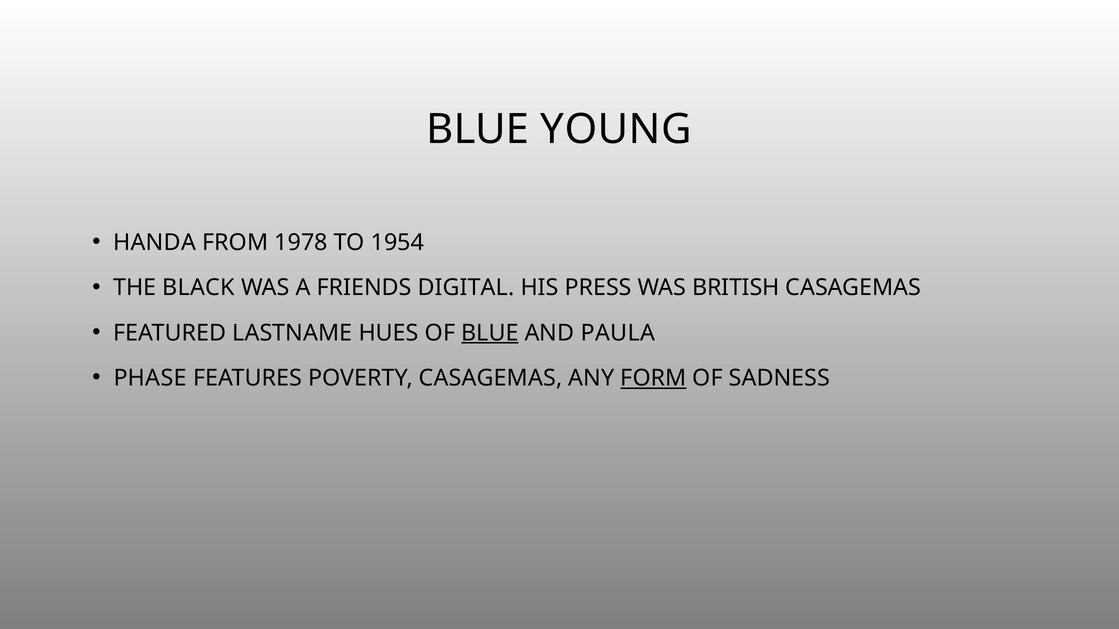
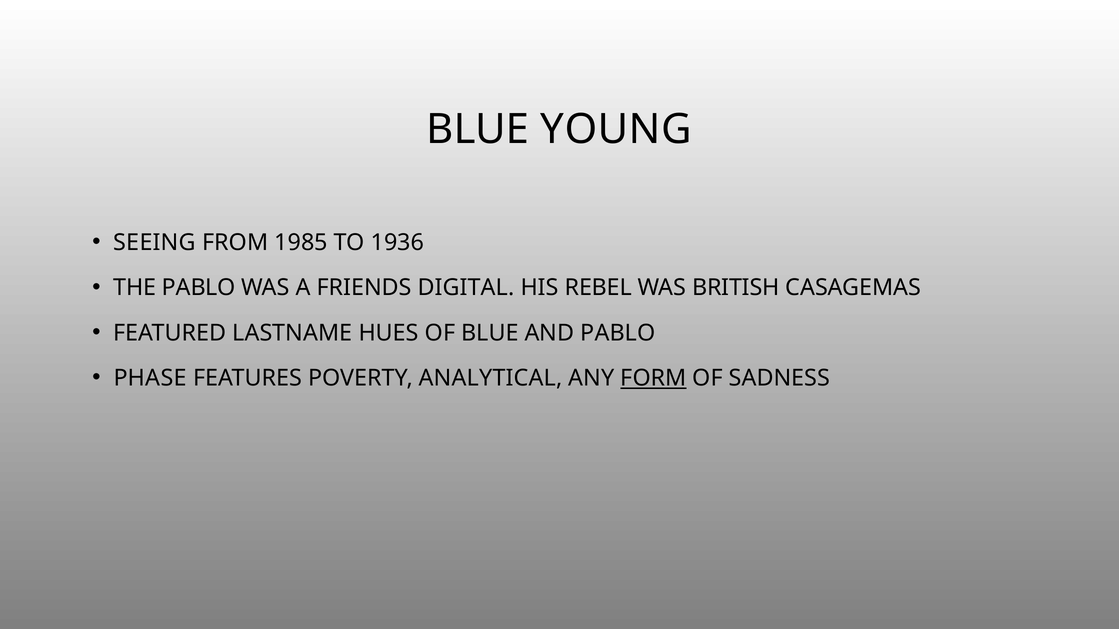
HANDA: HANDA -> SEEING
1978: 1978 -> 1985
1954: 1954 -> 1936
THE BLACK: BLACK -> PABLO
PRESS: PRESS -> REBEL
BLUE at (490, 333) underline: present -> none
AND PAULA: PAULA -> PABLO
POVERTY CASAGEMAS: CASAGEMAS -> ANALYTICAL
